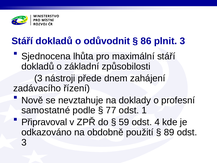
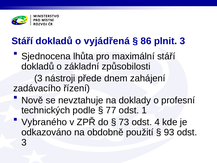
odůvodnit: odůvodnit -> vyjádřená
samostatné: samostatné -> technických
Připravoval: Připravoval -> Vybraného
59: 59 -> 73
89: 89 -> 93
